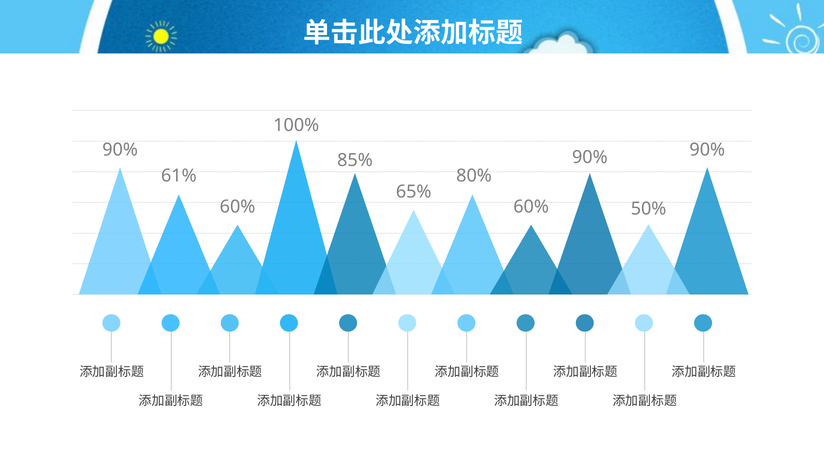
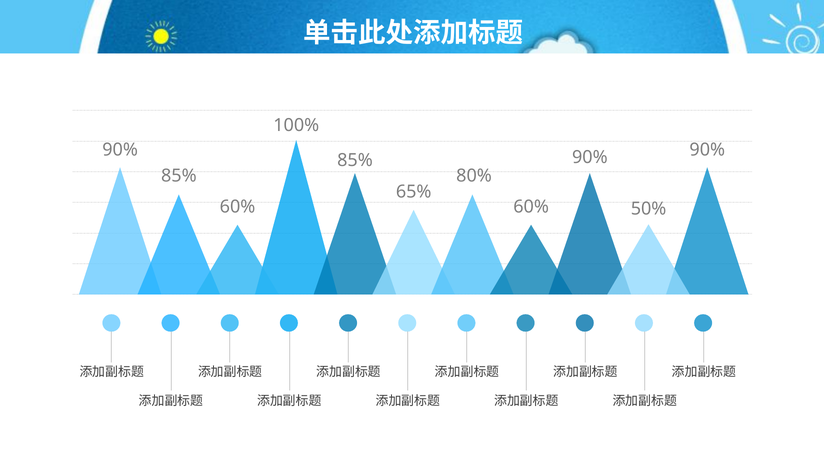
61% at (179, 176): 61% -> 85%
